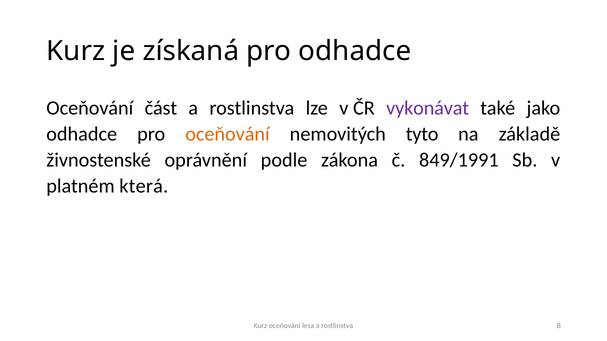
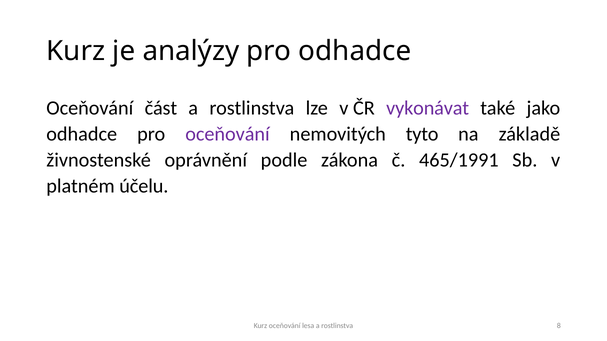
získaná: získaná -> analýzy
oceňování at (227, 134) colour: orange -> purple
849/1991: 849/1991 -> 465/1991
která: která -> účelu
